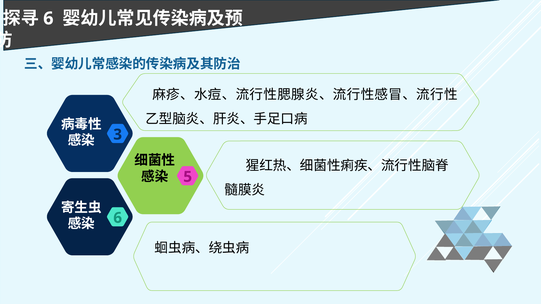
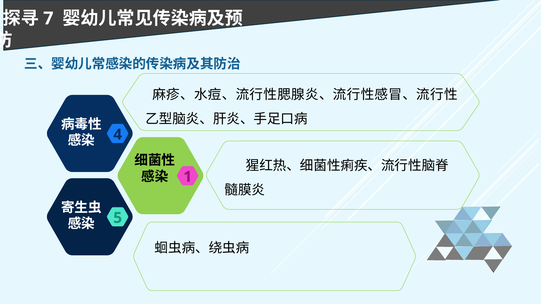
6 at (48, 18): 6 -> 7
3: 3 -> 4
5: 5 -> 1
6 at (118, 218): 6 -> 5
